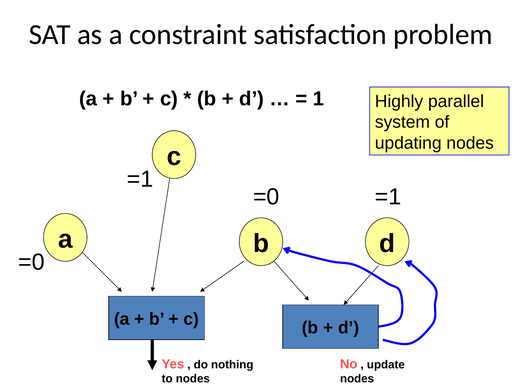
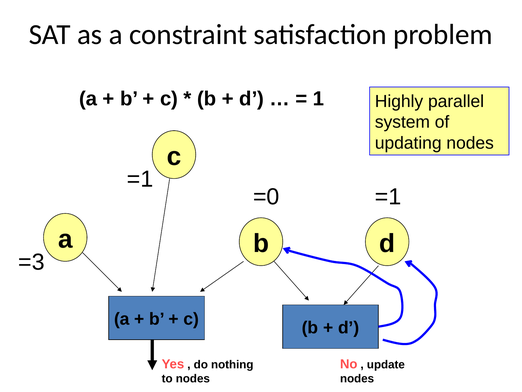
=0 at (31, 262): =0 -> =3
